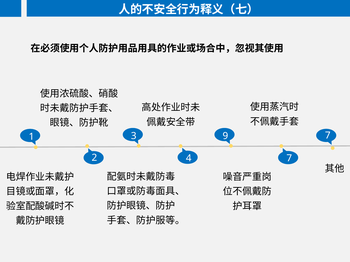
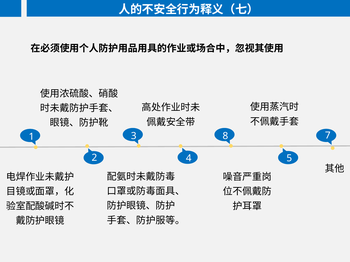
9: 9 -> 8
4 7: 7 -> 5
